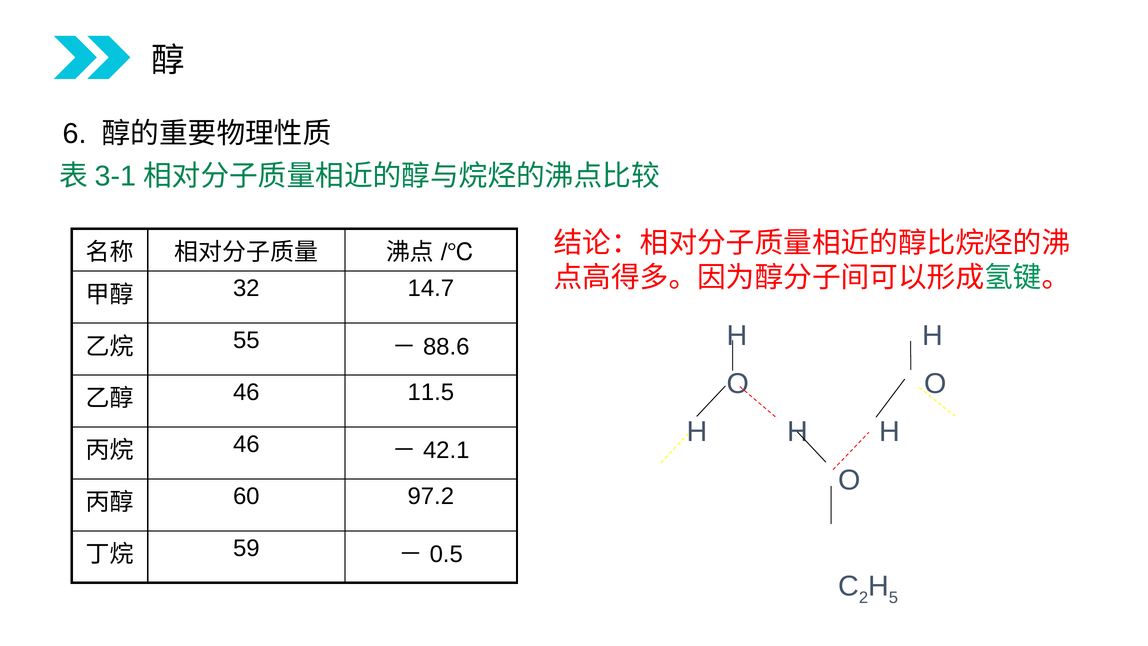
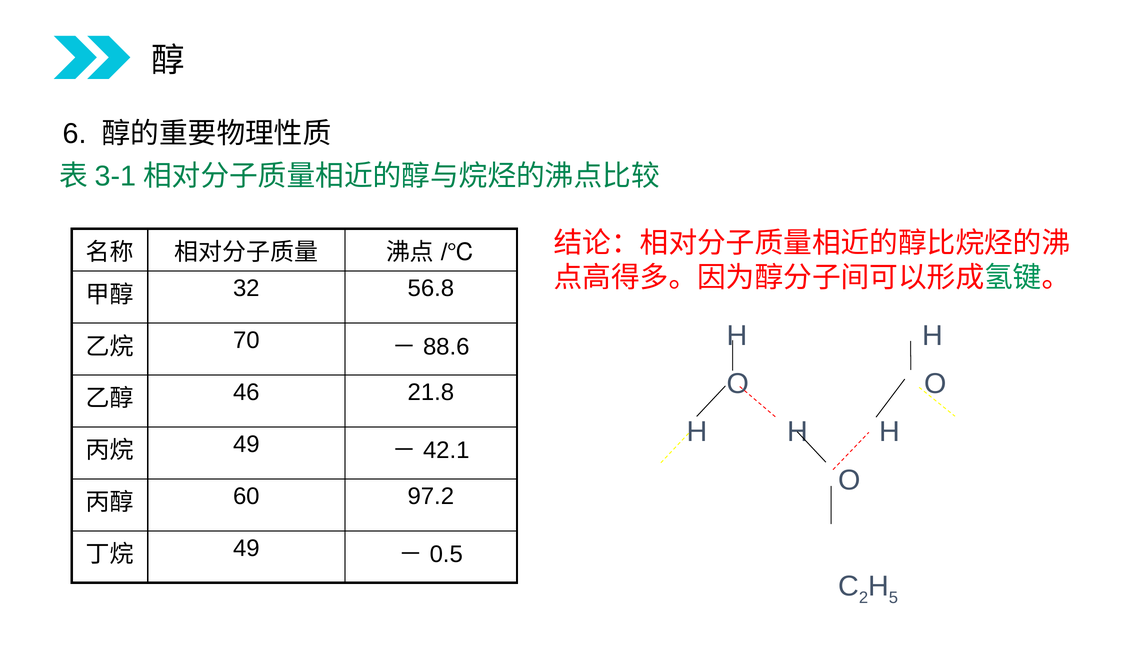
14.7: 14.7 -> 56.8
55: 55 -> 70
11.5: 11.5 -> 21.8
46 at (246, 444): 46 -> 49
59 at (246, 548): 59 -> 49
